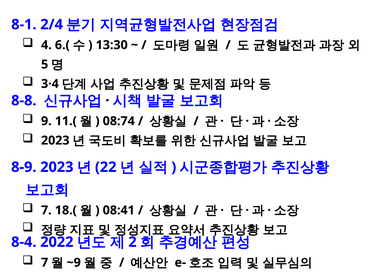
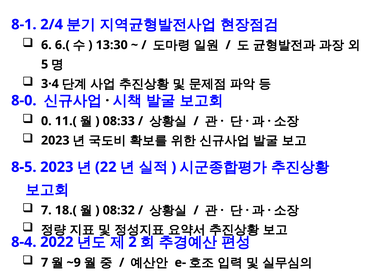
4: 4 -> 6
8-8: 8-8 -> 8-0
9: 9 -> 0
08:74: 08:74 -> 08:33
8-9: 8-9 -> 8-5
08:41: 08:41 -> 08:32
